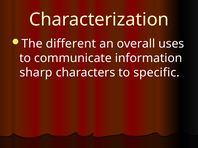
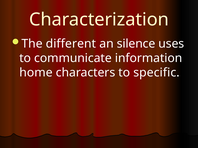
overall: overall -> silence
sharp: sharp -> home
